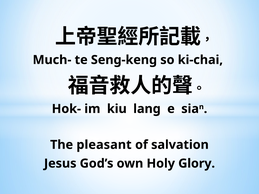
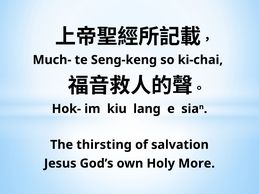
pleasant: pleasant -> thirsting
Glory: Glory -> More
